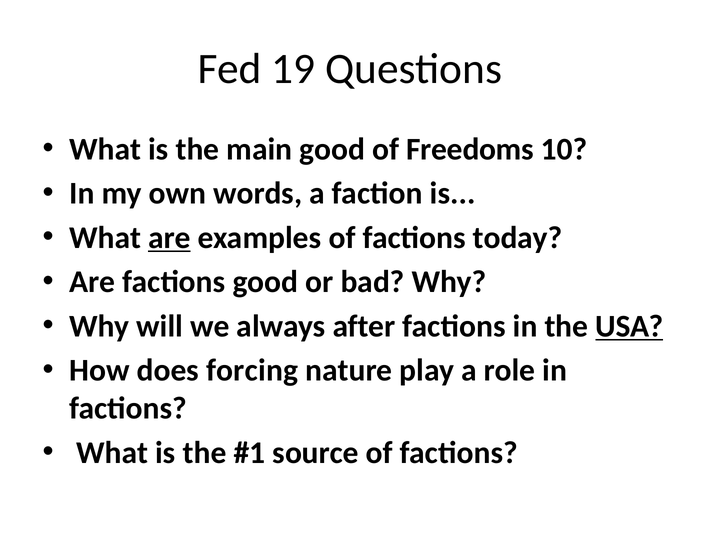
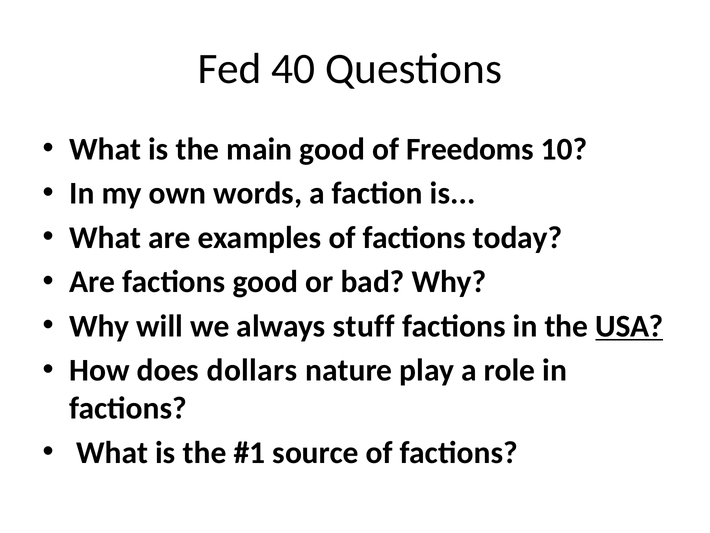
19: 19 -> 40
are at (169, 237) underline: present -> none
after: after -> stuff
forcing: forcing -> dollars
